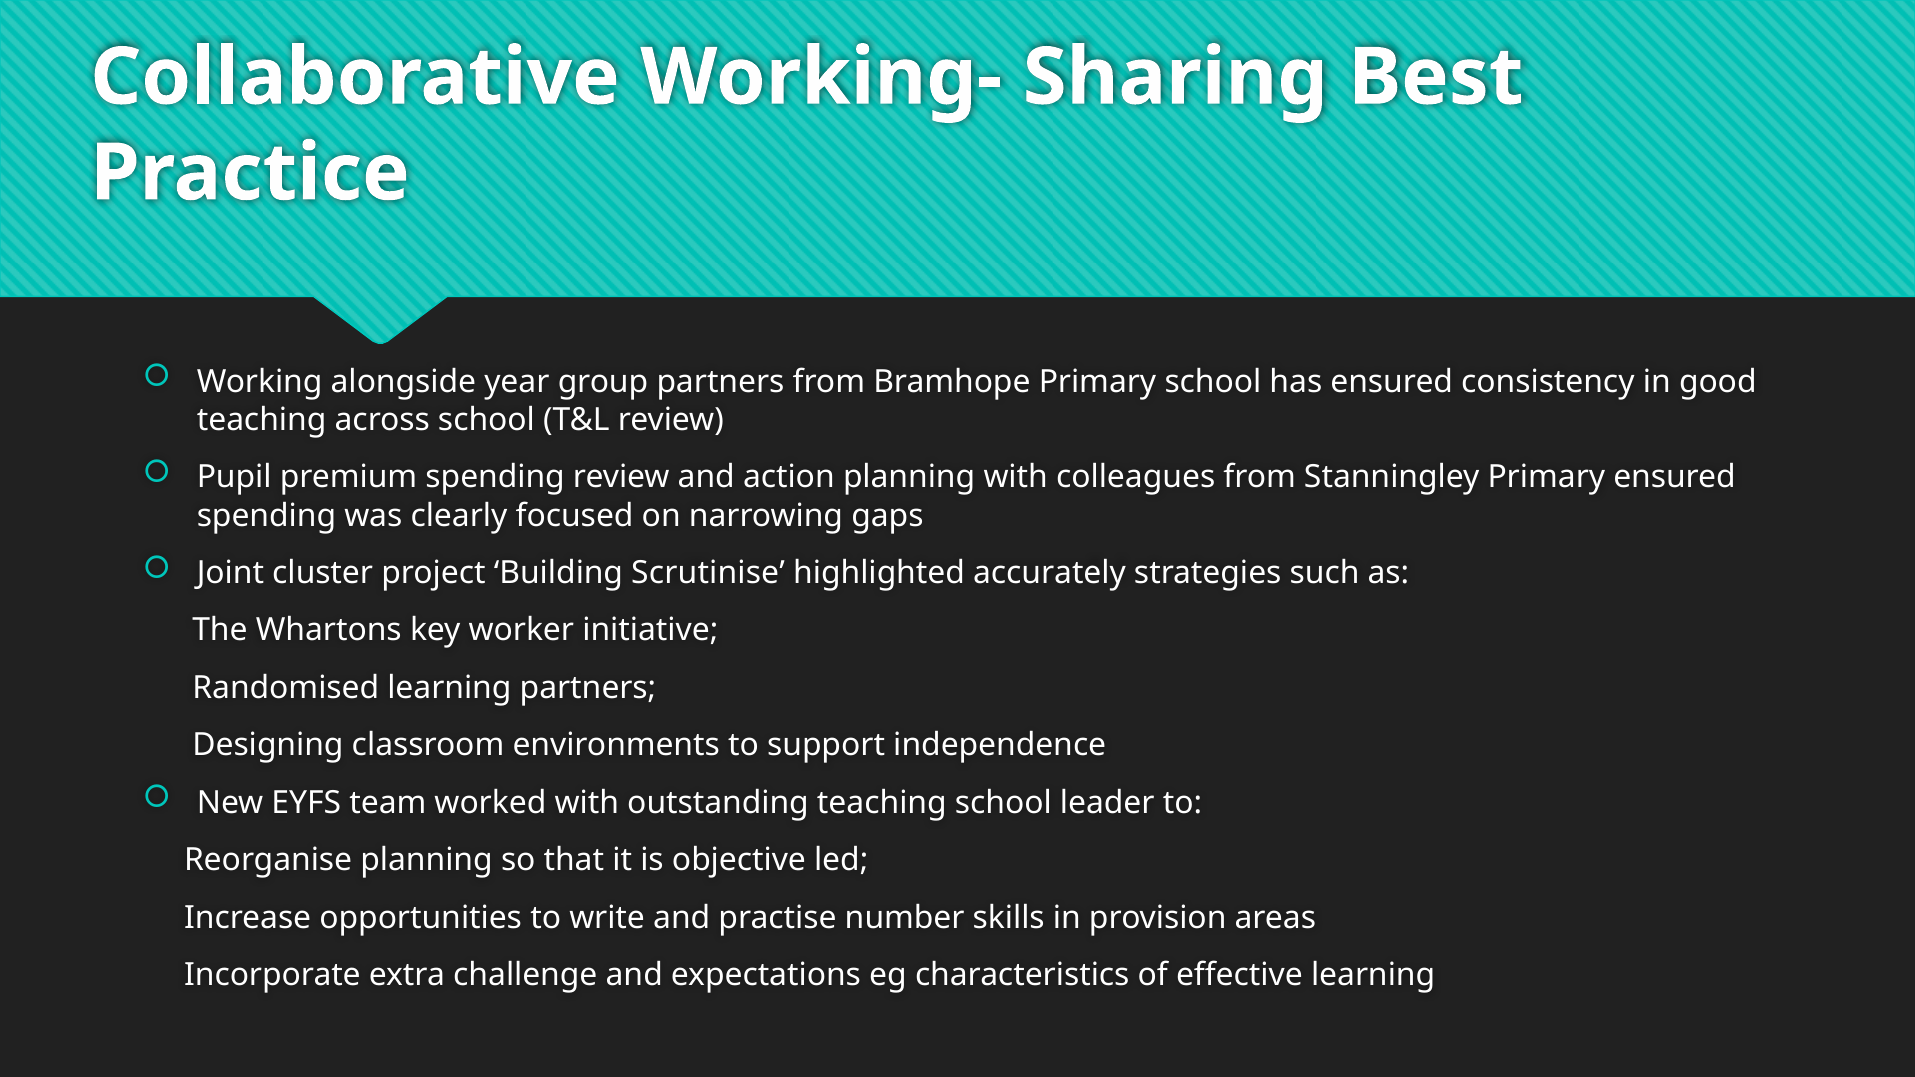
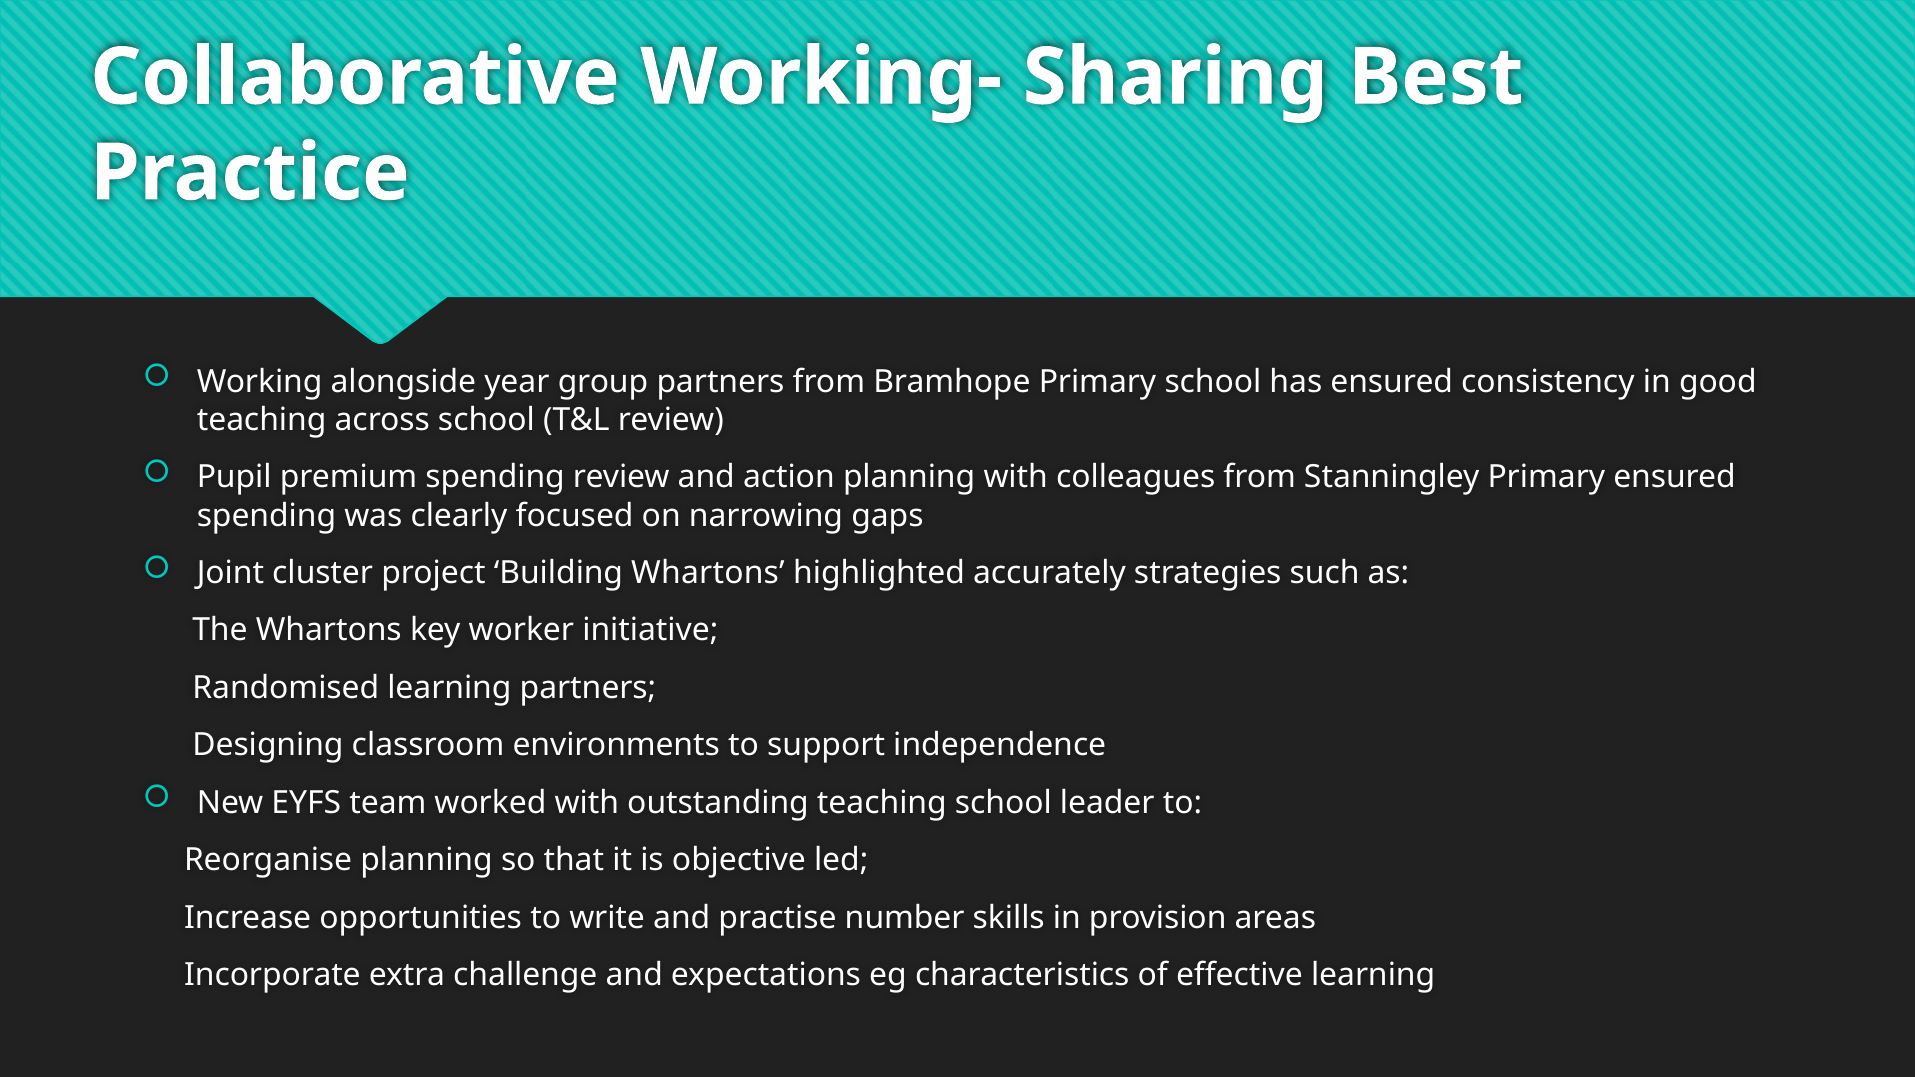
Building Scrutinise: Scrutinise -> Whartons
